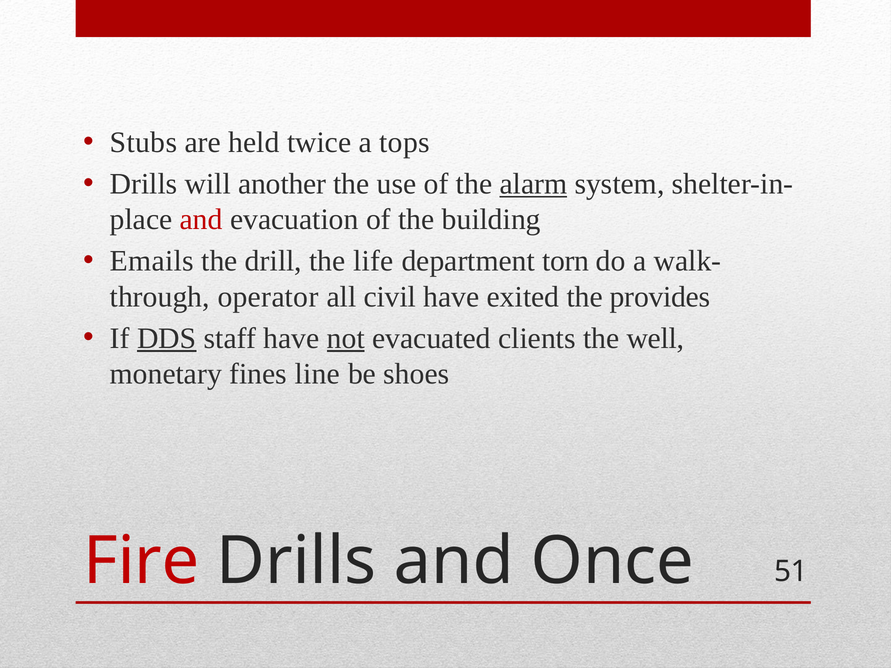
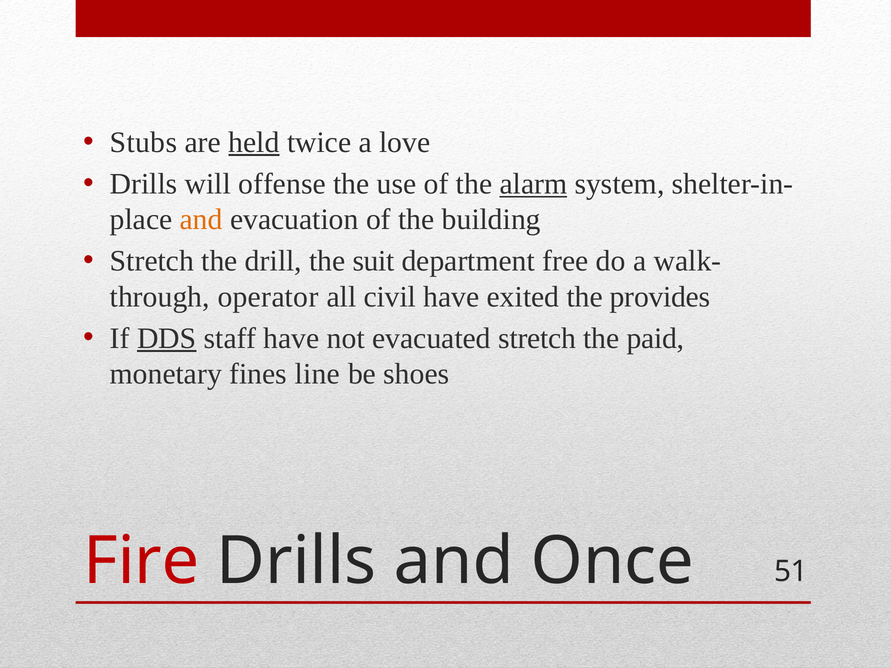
held underline: none -> present
tops: tops -> love
another: another -> offense
and at (201, 220) colour: red -> orange
Emails at (152, 261): Emails -> Stretch
life: life -> suit
torn: torn -> free
not underline: present -> none
evacuated clients: clients -> stretch
well: well -> paid
